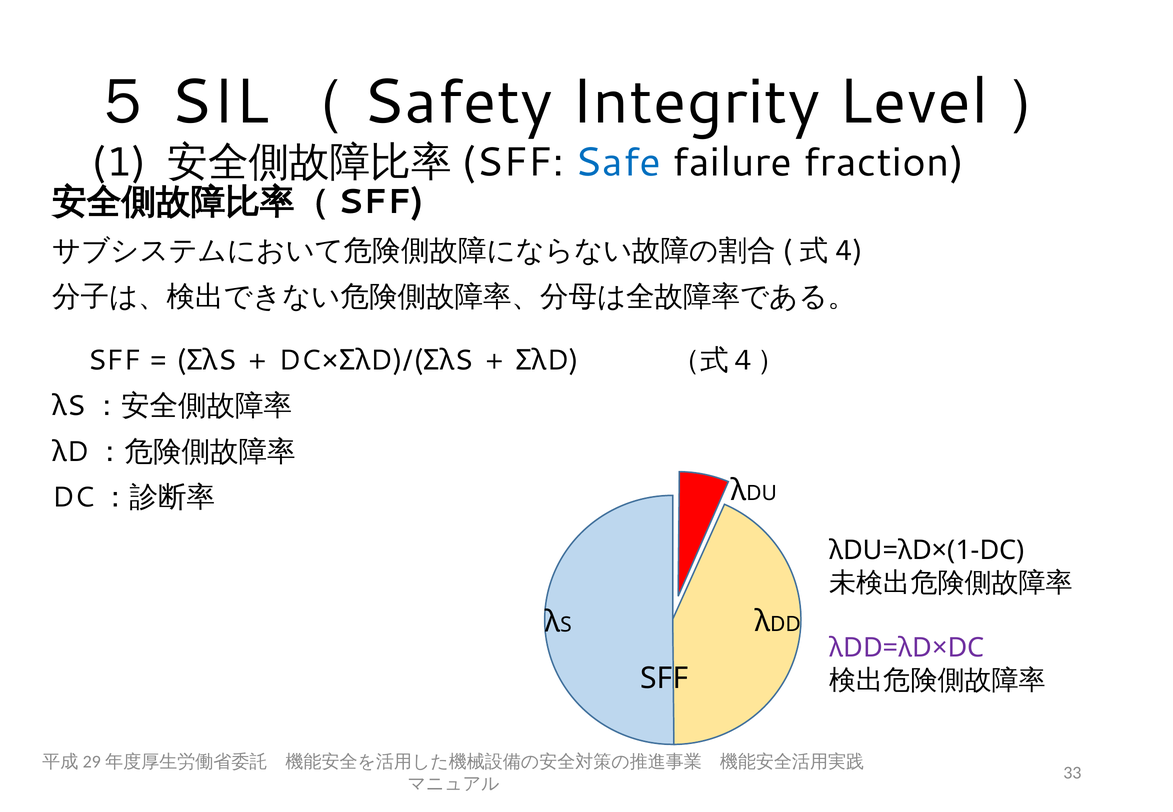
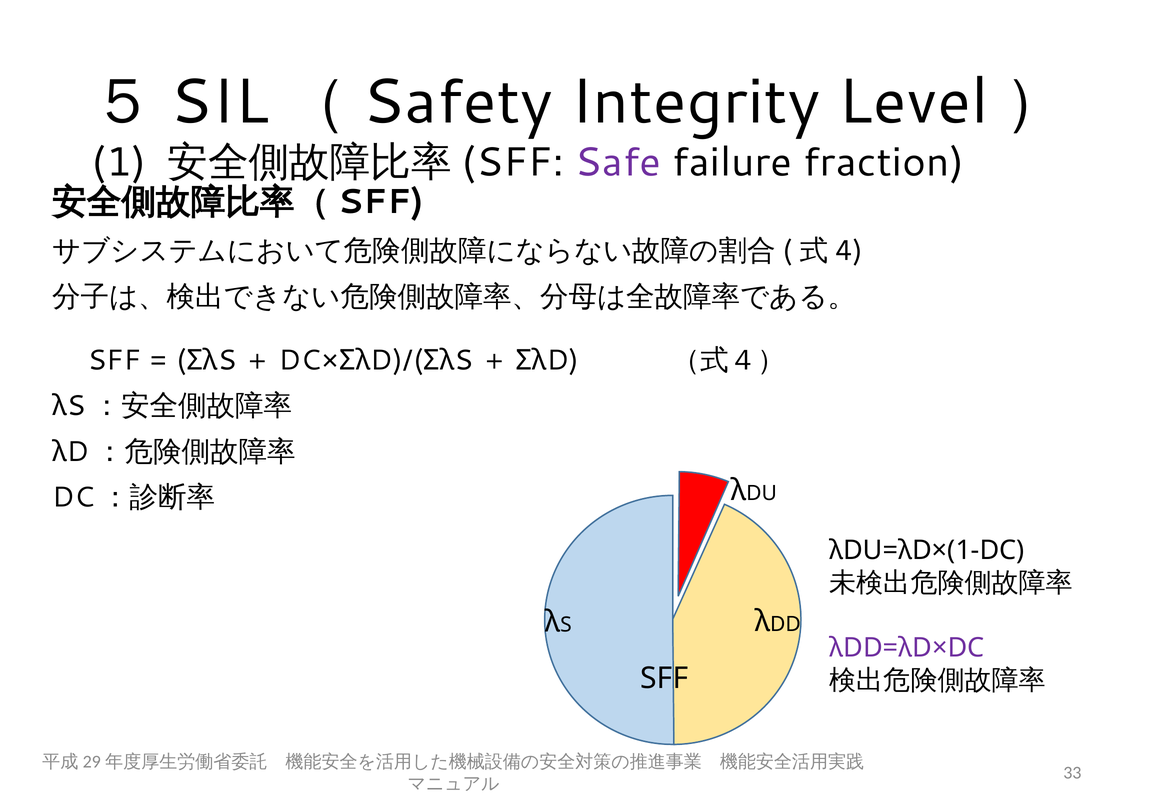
Safe colour: blue -> purple
